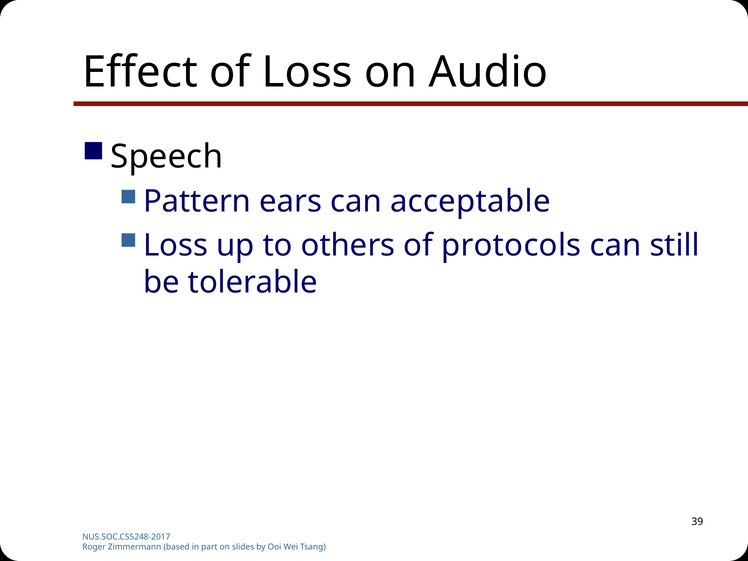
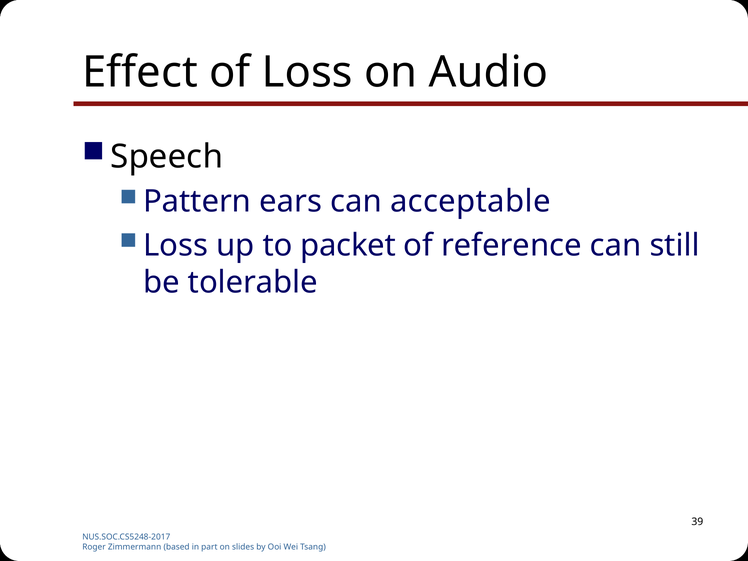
others: others -> packet
protocols: protocols -> reference
